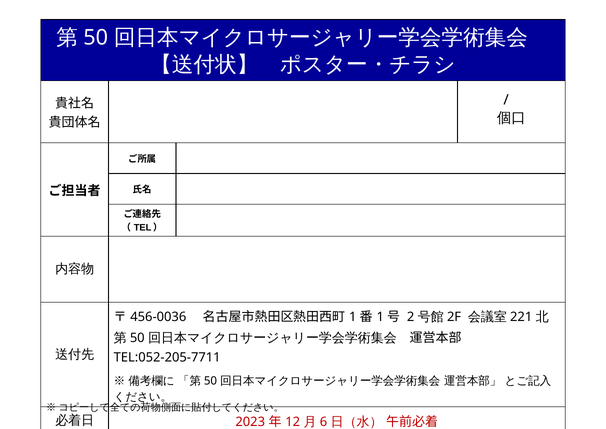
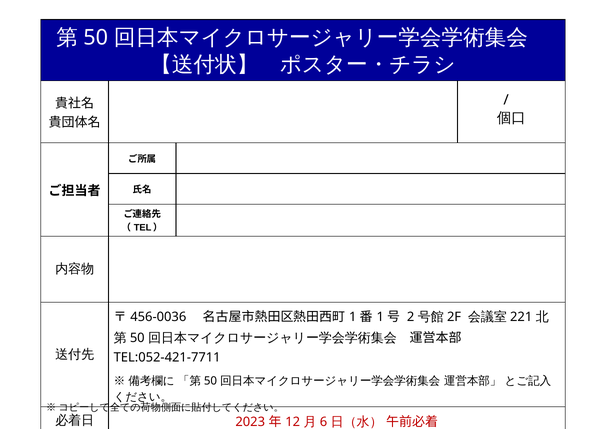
TEL:052-205-7711: TEL:052-205-7711 -> TEL:052-421-7711
